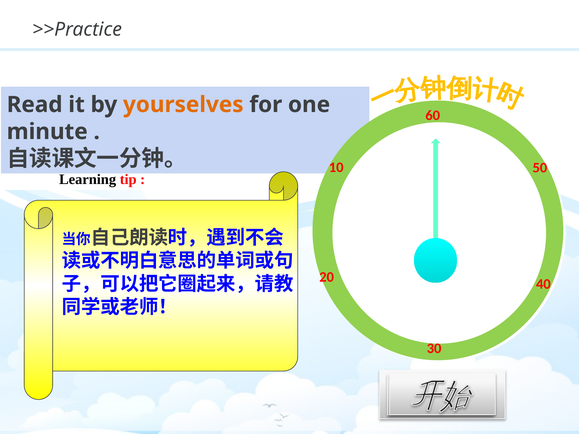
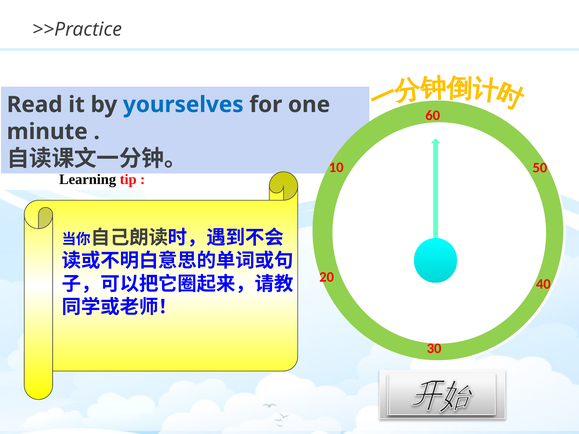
yourselves colour: orange -> blue
